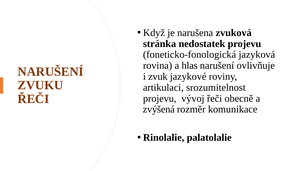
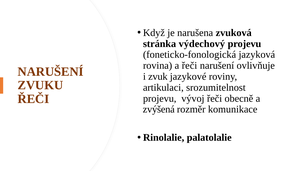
nedostatek: nedostatek -> výdechový
a hlas: hlas -> řeči
